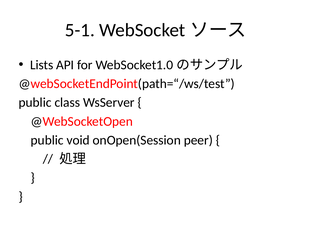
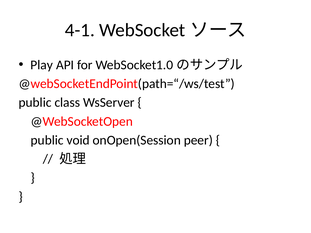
5-1: 5-1 -> 4-1
Lists: Lists -> Play
